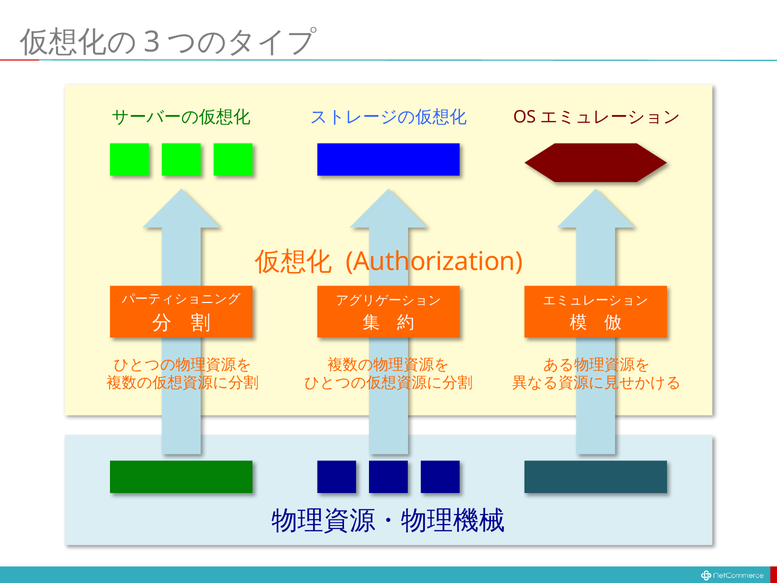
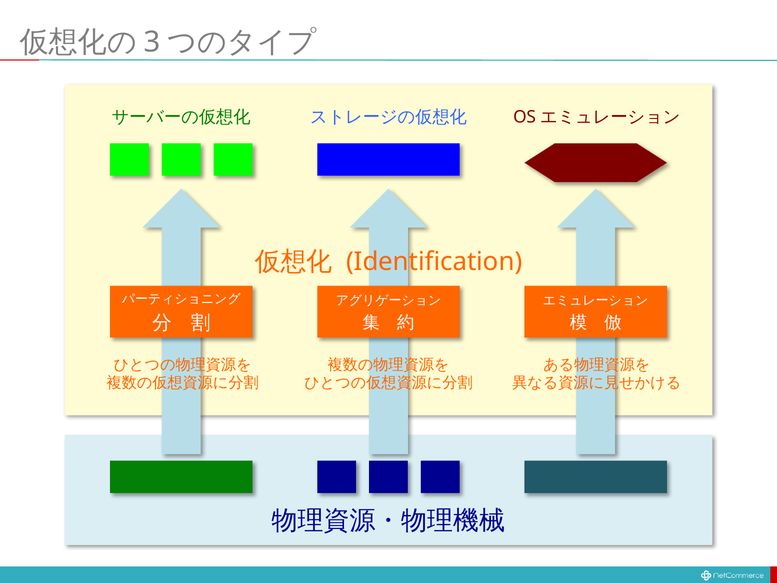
Authorization: Authorization -> Identification
